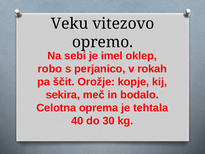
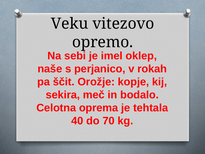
robo: robo -> naše
30: 30 -> 70
